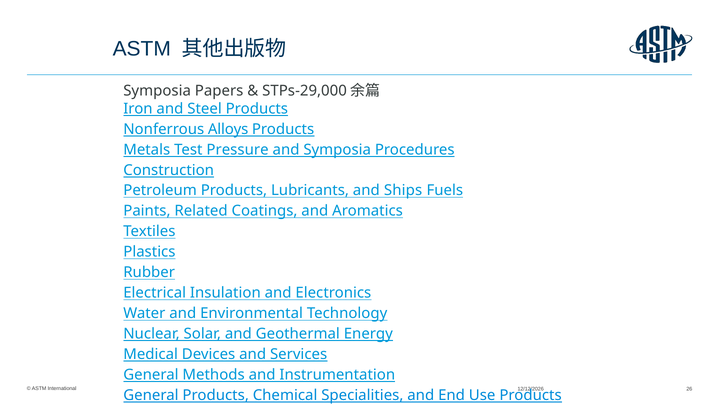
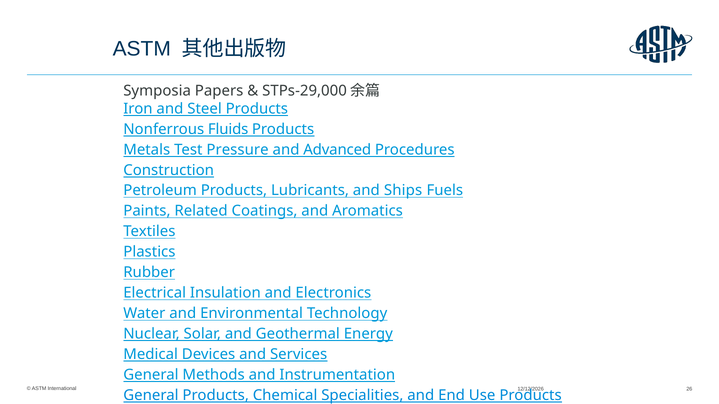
Alloys: Alloys -> Fluids
and Symposia: Symposia -> Advanced
